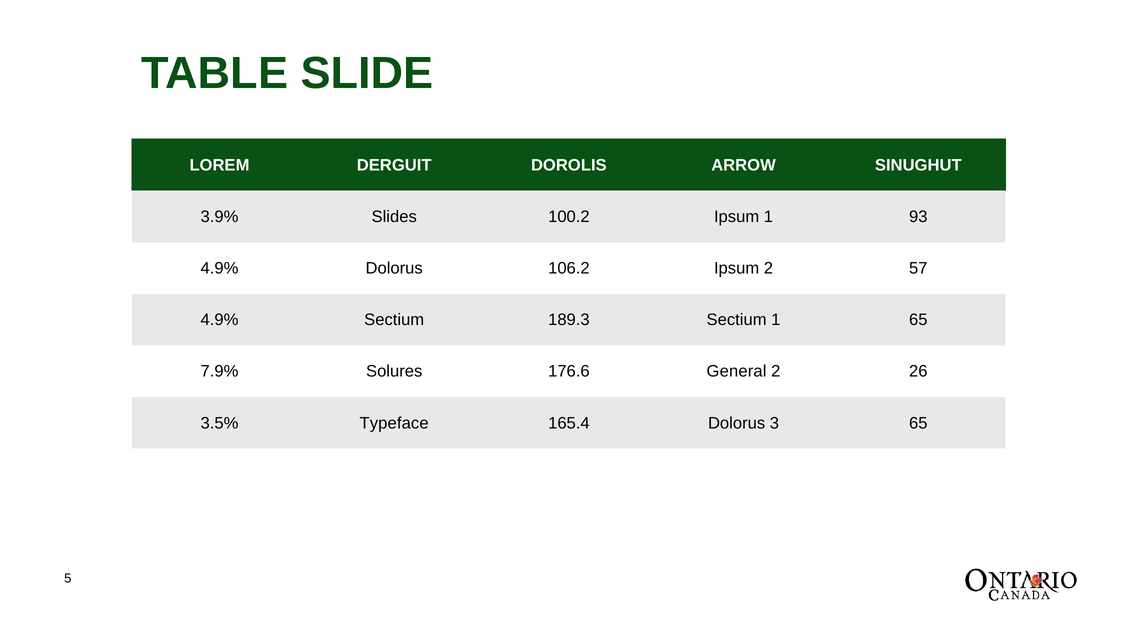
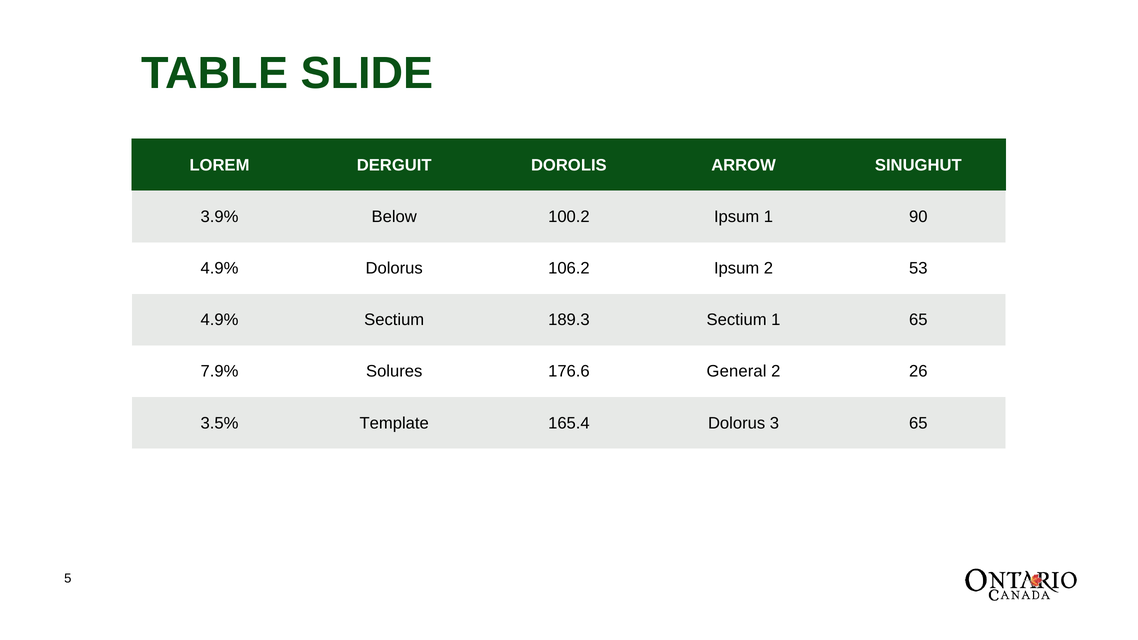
Slides: Slides -> Below
93: 93 -> 90
57: 57 -> 53
Typeface: Typeface -> Template
